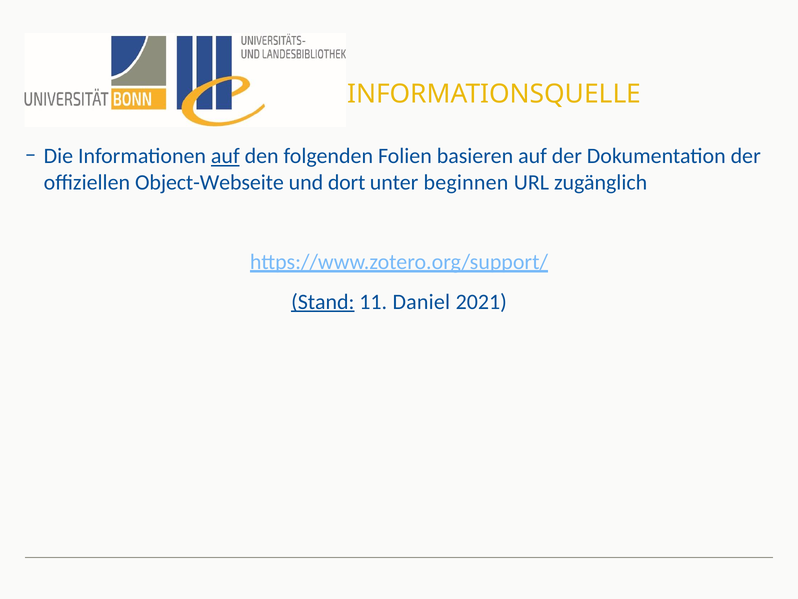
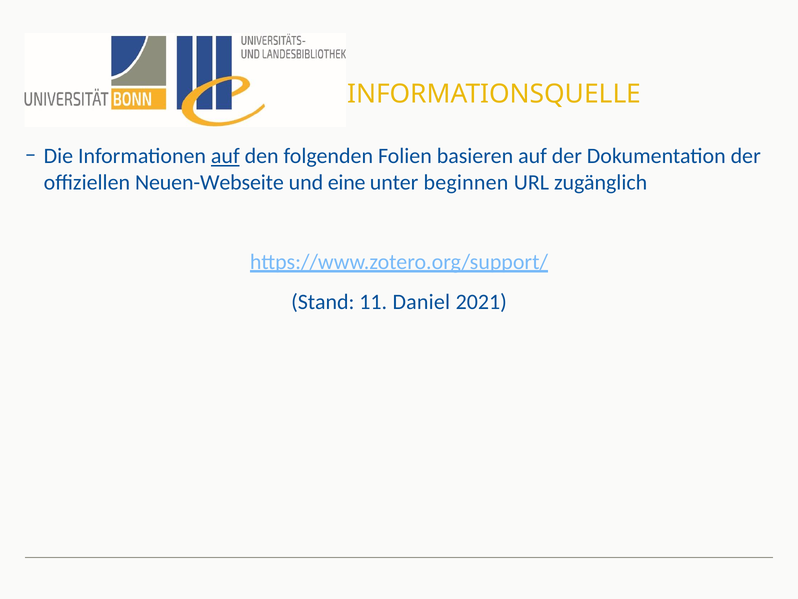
Object-Webseite: Object-Webseite -> Neuen-Webseite
dort: dort -> eine
Stand underline: present -> none
